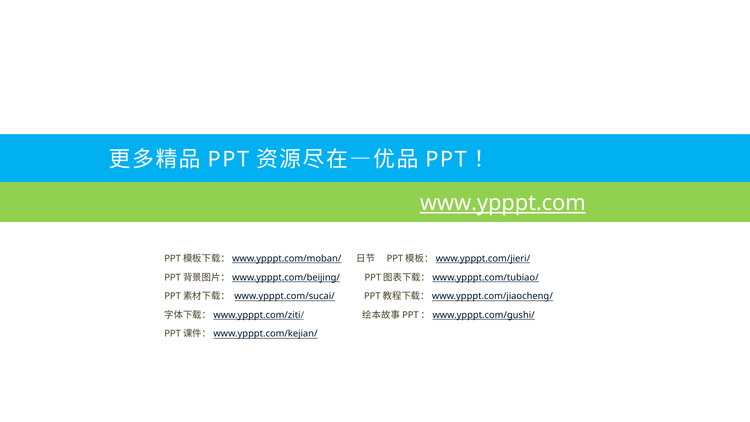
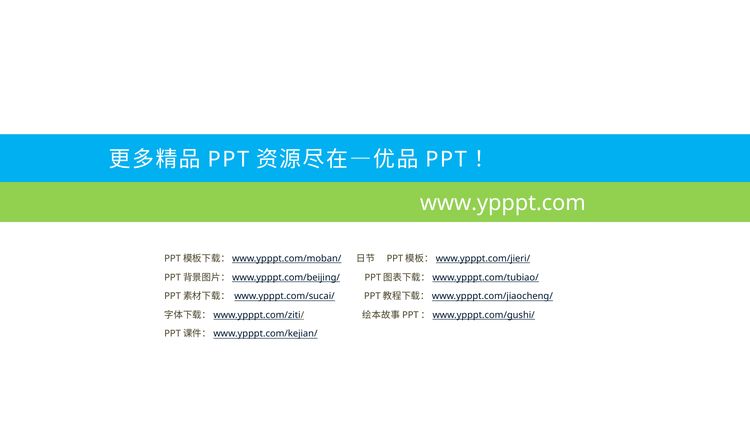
www.ypppt.com underline: present -> none
